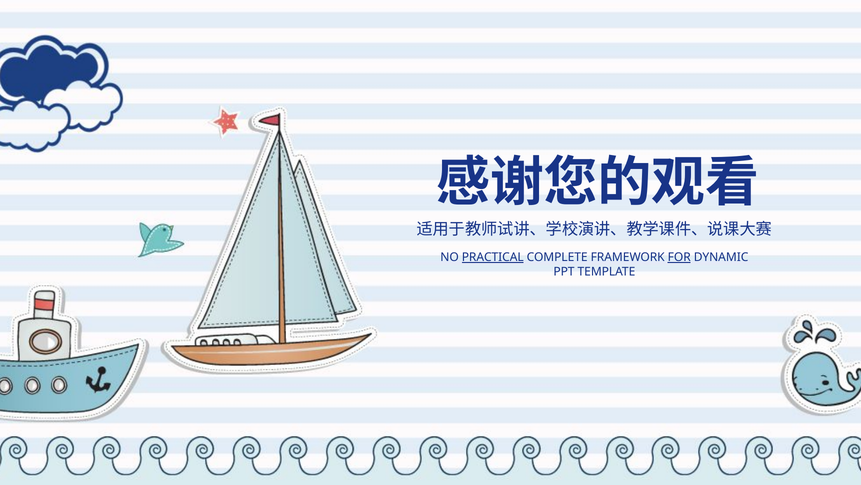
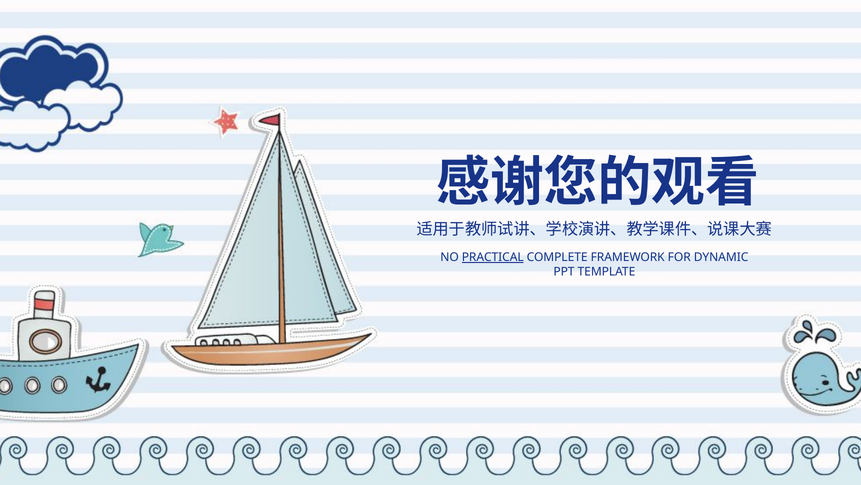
FOR underline: present -> none
